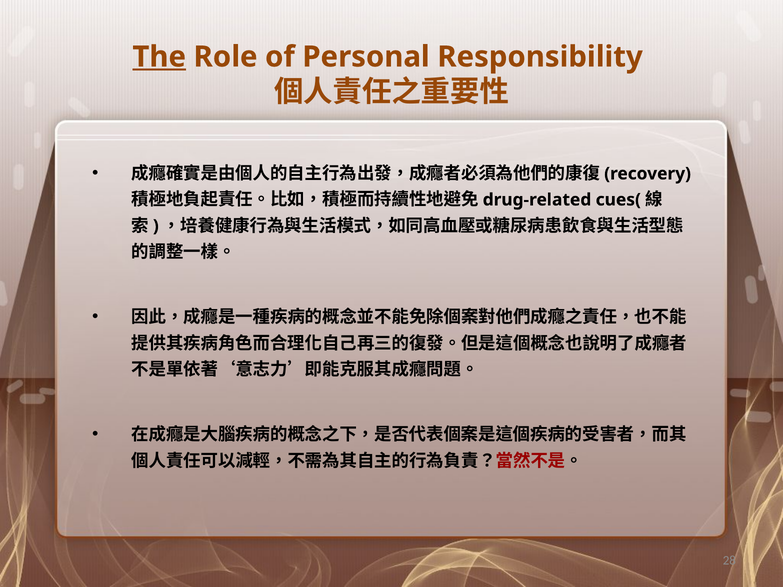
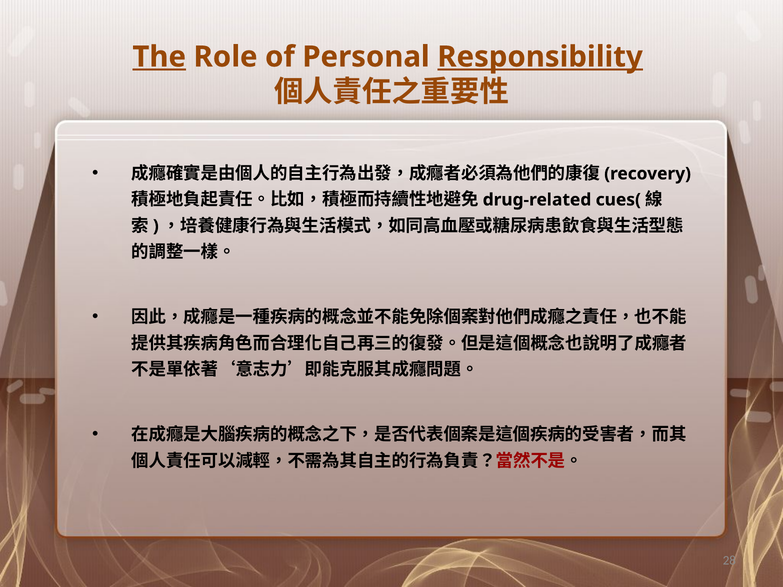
Responsibility underline: none -> present
